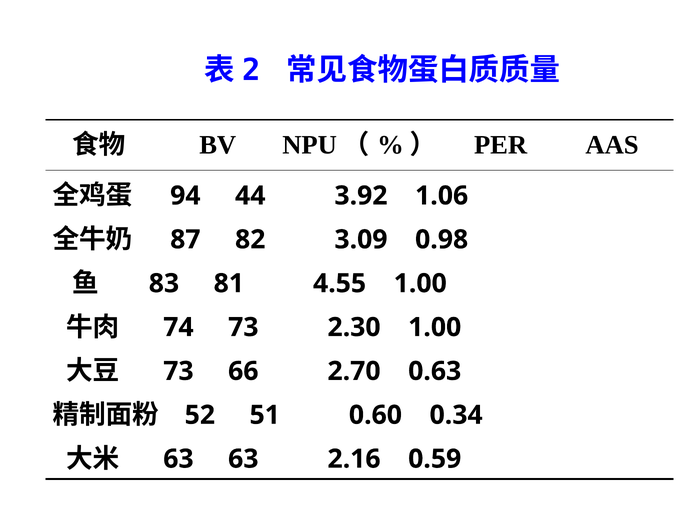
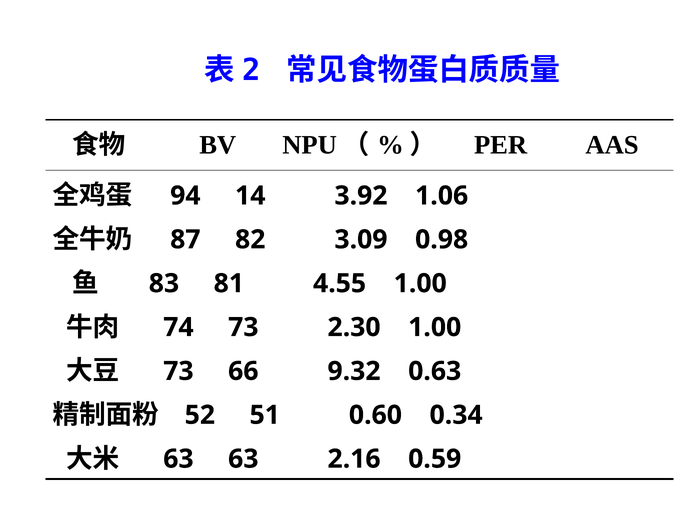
44: 44 -> 14
2.70: 2.70 -> 9.32
